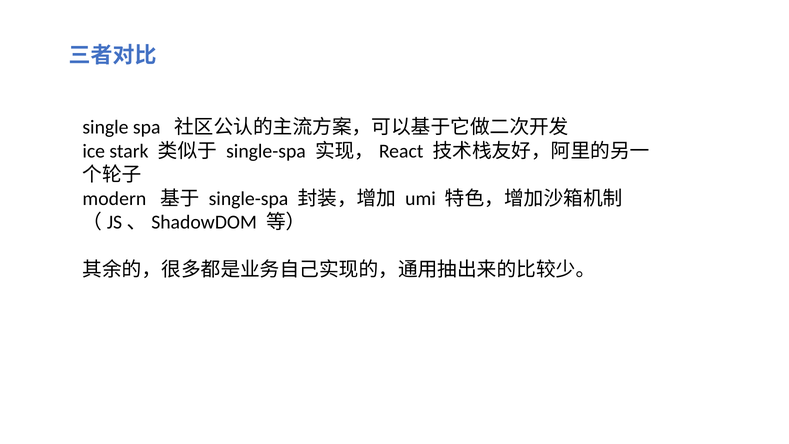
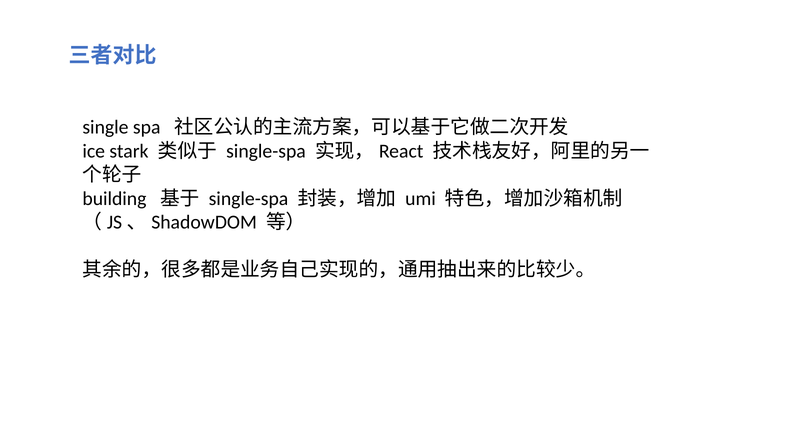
modern: modern -> building
